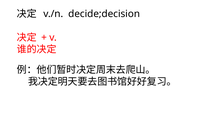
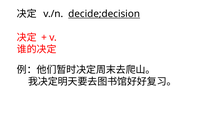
decide;decision underline: none -> present
